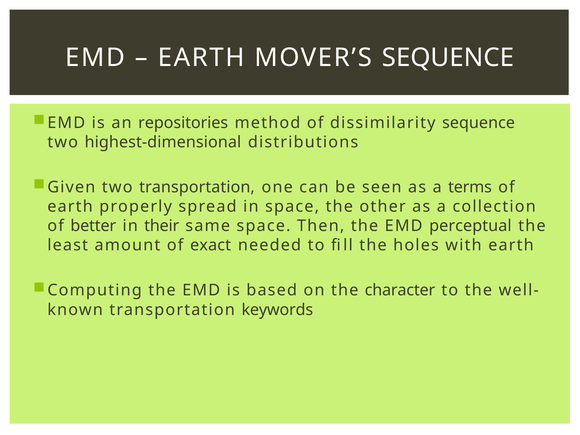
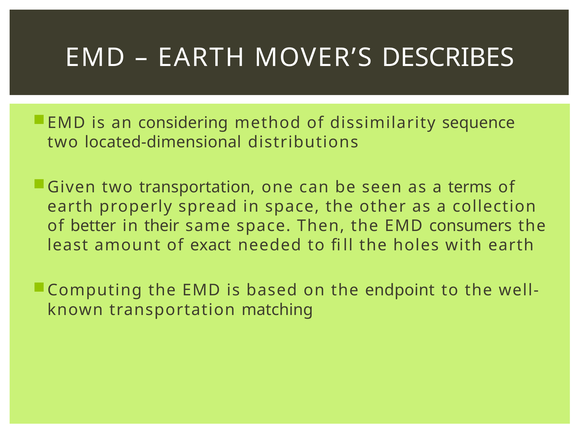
MOVER’S SEQUENCE: SEQUENCE -> DESCRIBES
repositories: repositories -> considering
highest-dimensional: highest-dimensional -> located-dimensional
perceptual: perceptual -> consumers
character: character -> endpoint
keywords: keywords -> matching
